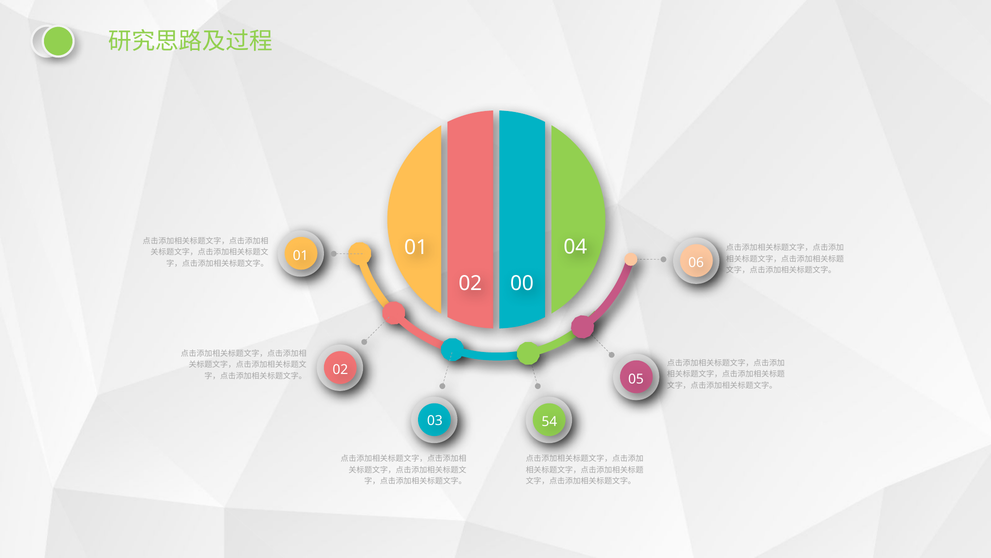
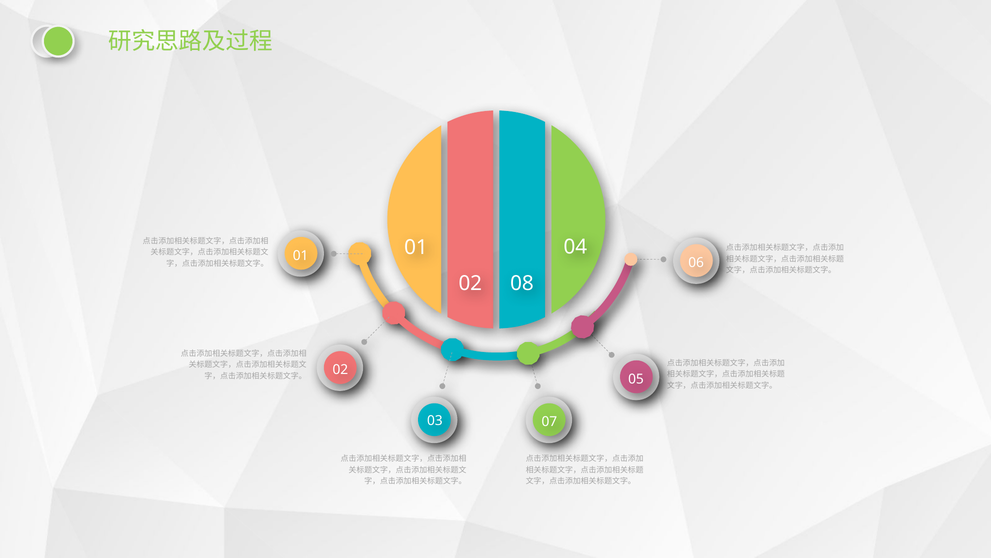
00: 00 -> 08
54: 54 -> 07
